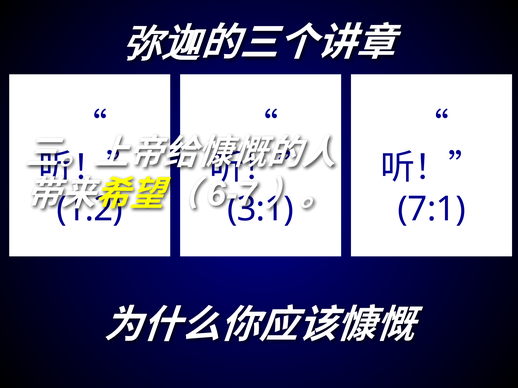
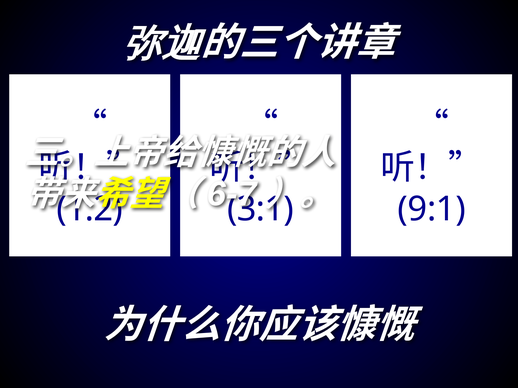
7:1: 7:1 -> 9:1
